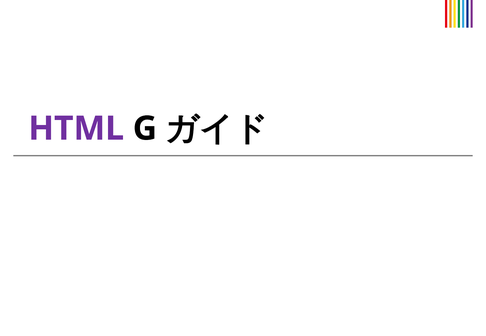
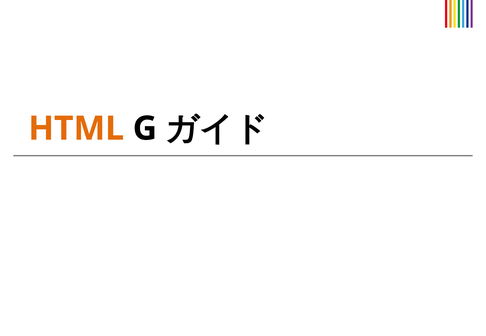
HTML colour: purple -> orange
